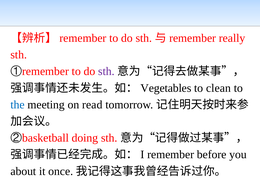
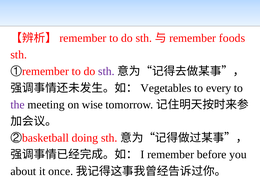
really: really -> foods
clean: clean -> every
the colour: blue -> purple
read: read -> wise
